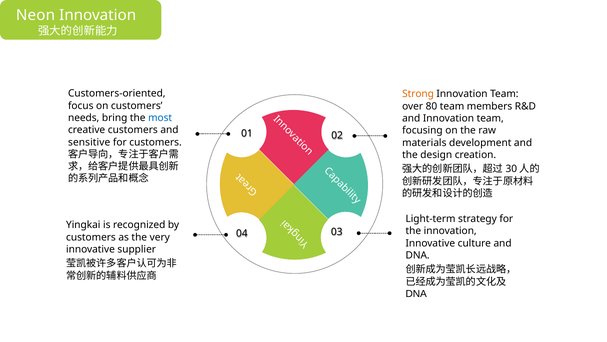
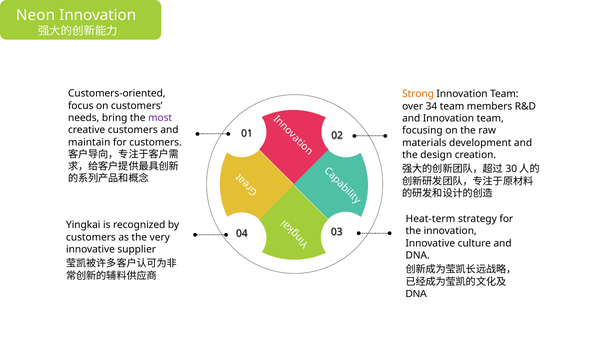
80: 80 -> 34
most colour: blue -> purple
sensitive: sensitive -> maintain
Light-term: Light-term -> Heat-term
